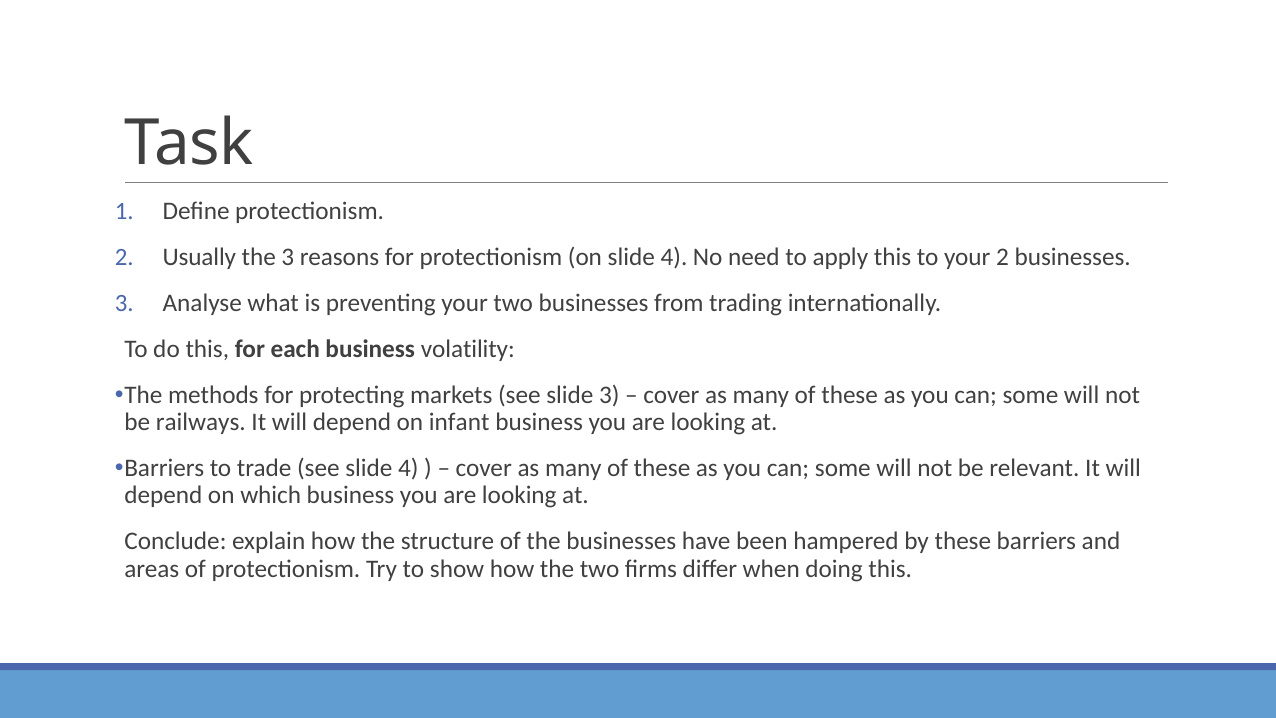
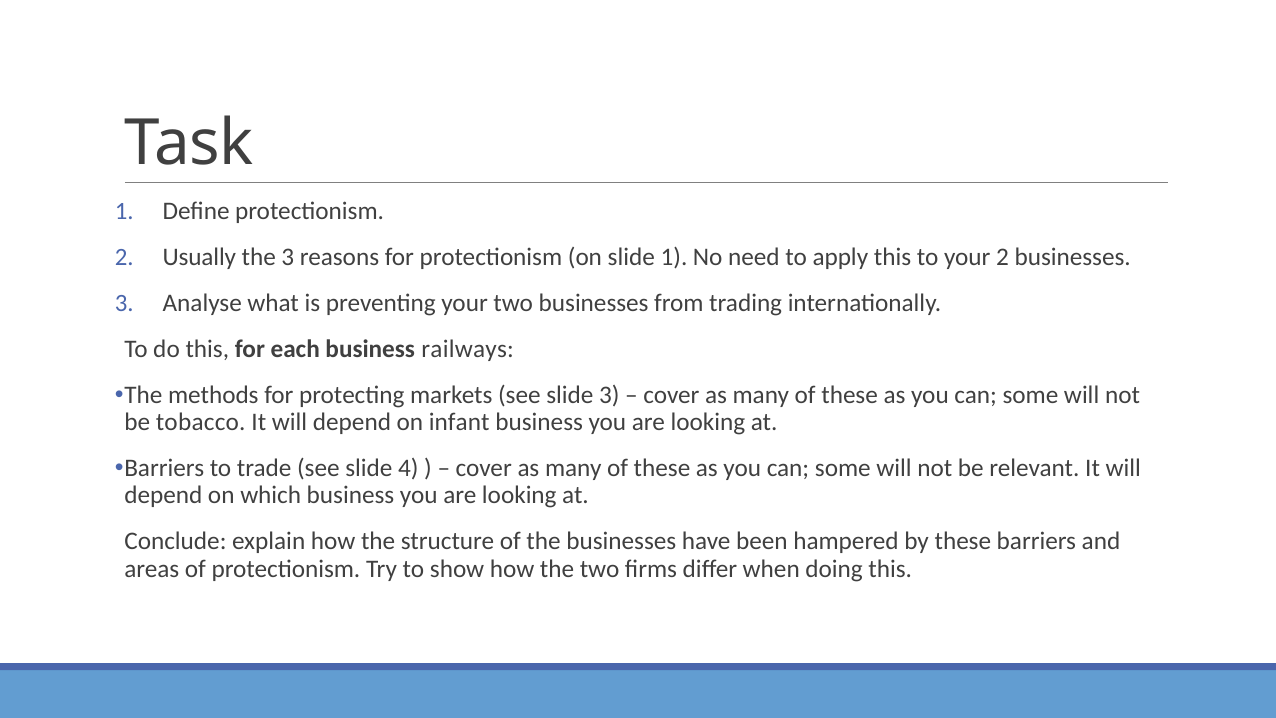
on slide 4: 4 -> 1
volatility: volatility -> railways
railways: railways -> tobacco
